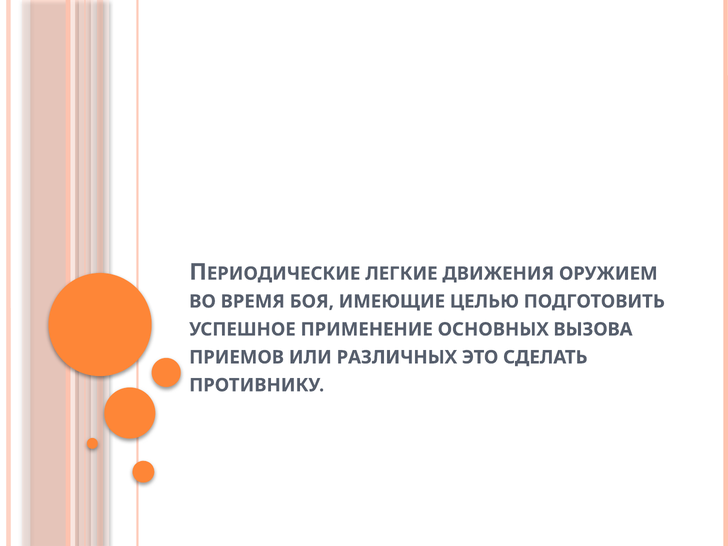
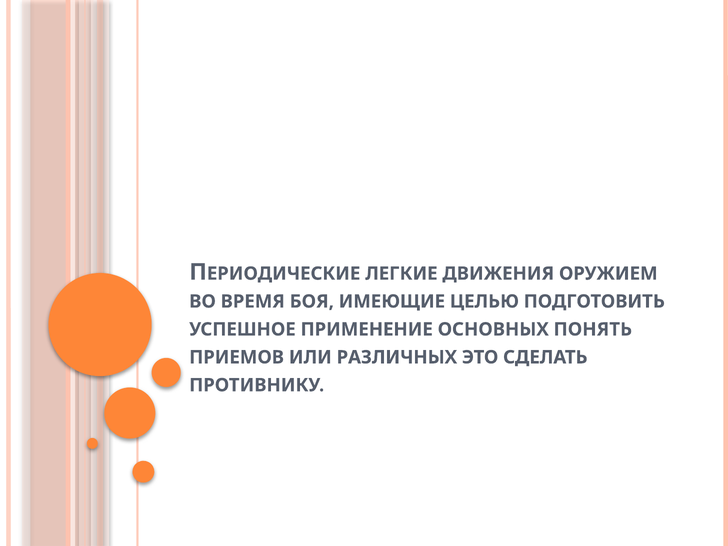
ВЫЗОВА: ВЫЗОВА -> ПОНЯТЬ
